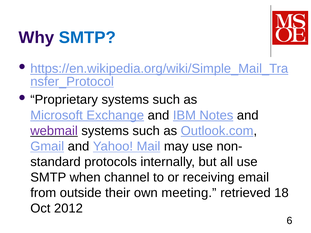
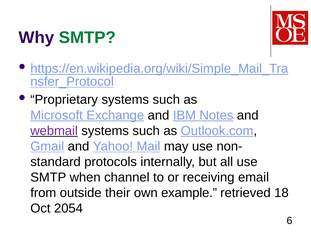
SMTP at (87, 38) colour: blue -> green
meeting: meeting -> example
2012: 2012 -> 2054
